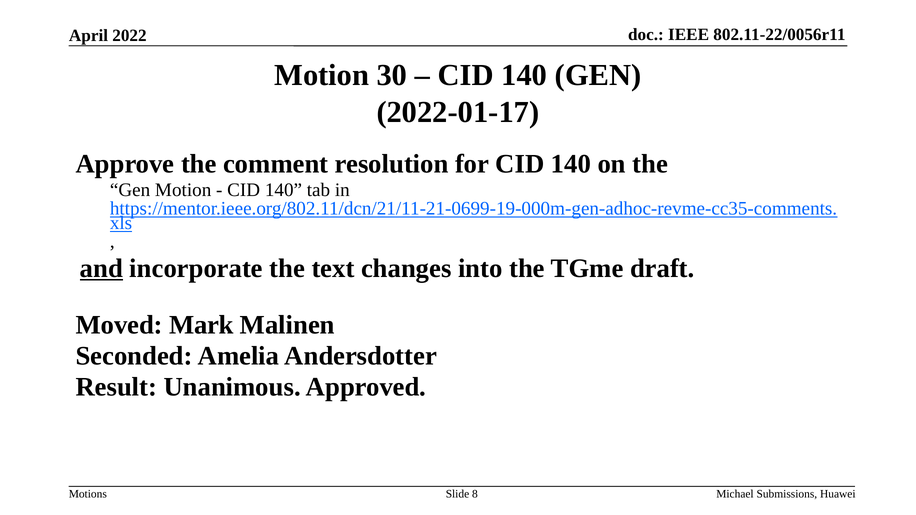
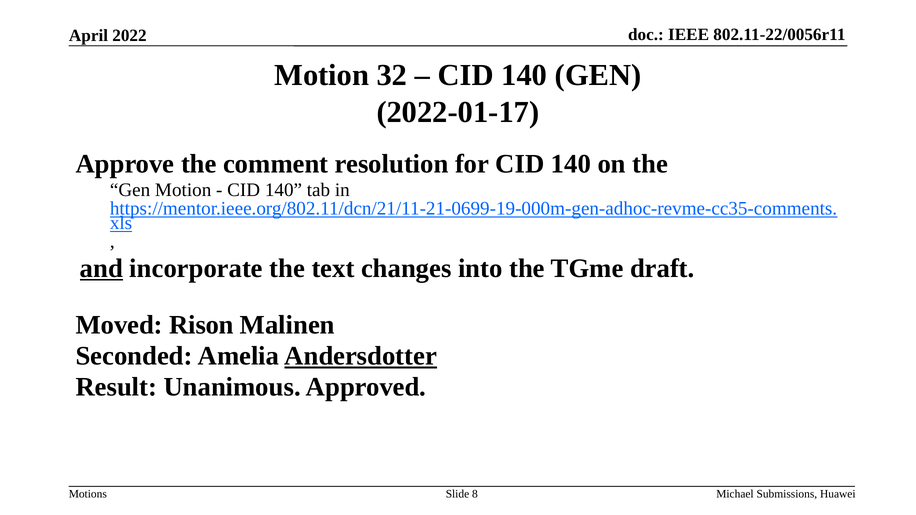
30: 30 -> 32
Mark: Mark -> Rison
Andersdotter underline: none -> present
